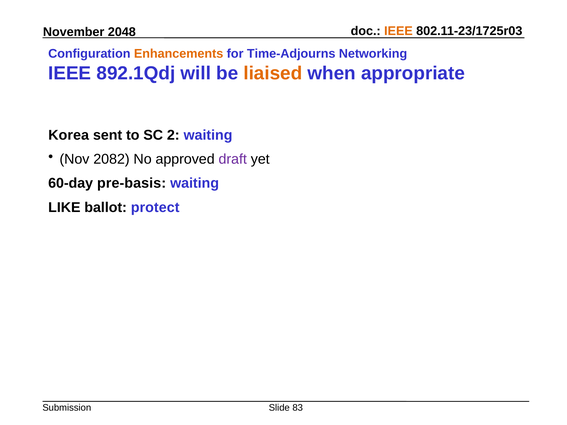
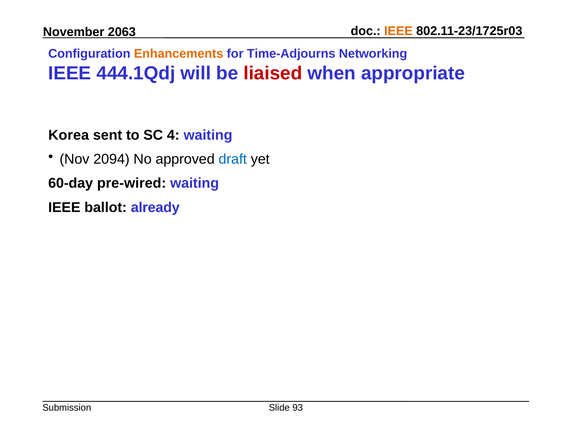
2048: 2048 -> 2063
892.1Qdj: 892.1Qdj -> 444.1Qdj
liaised colour: orange -> red
2: 2 -> 4
2082: 2082 -> 2094
draft colour: purple -> blue
pre-basis: pre-basis -> pre-wired
LIKE at (64, 208): LIKE -> IEEE
protect: protect -> already
83: 83 -> 93
